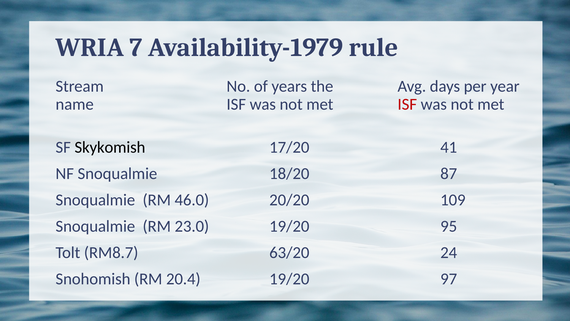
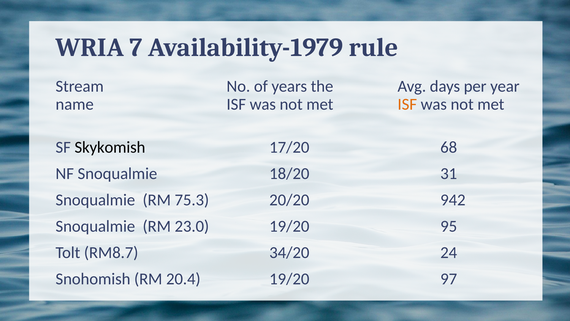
ISF at (407, 104) colour: red -> orange
41: 41 -> 68
87: 87 -> 31
46.0: 46.0 -> 75.3
109: 109 -> 942
63/20: 63/20 -> 34/20
